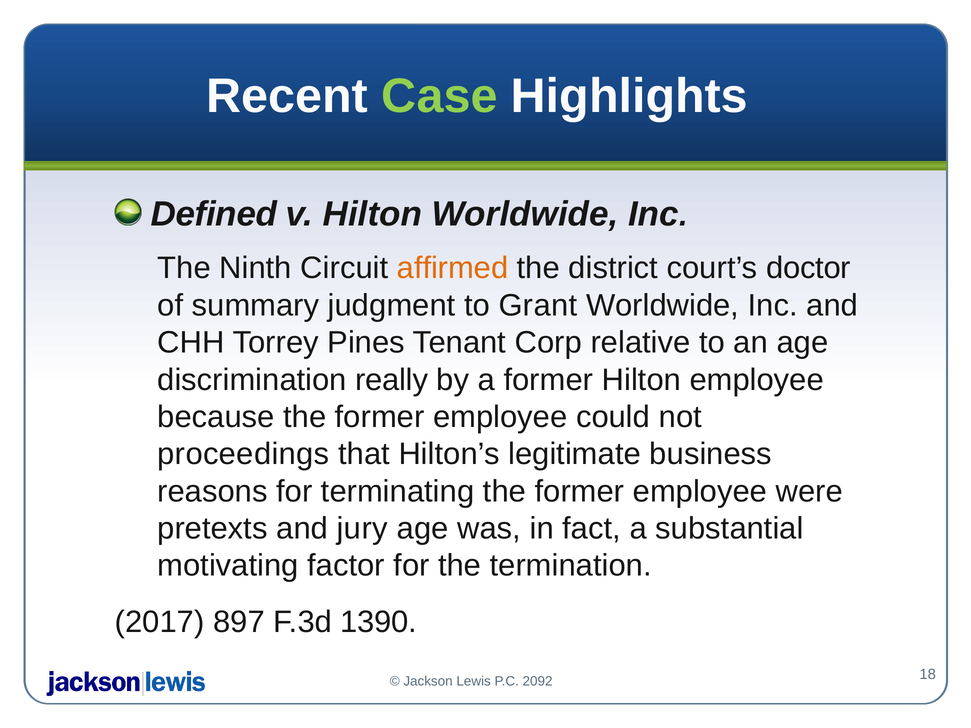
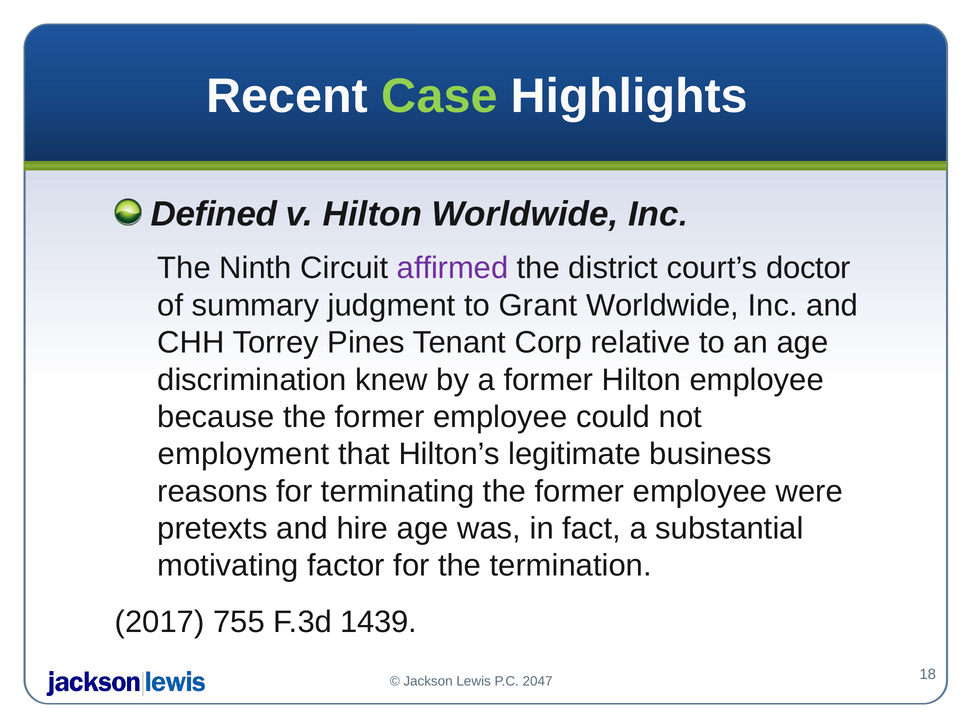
affirmed colour: orange -> purple
really: really -> knew
proceedings: proceedings -> employment
jury: jury -> hire
897: 897 -> 755
1390: 1390 -> 1439
2092: 2092 -> 2047
